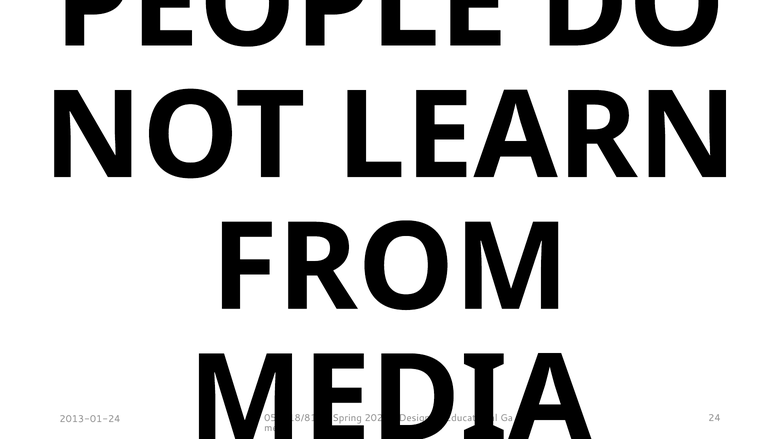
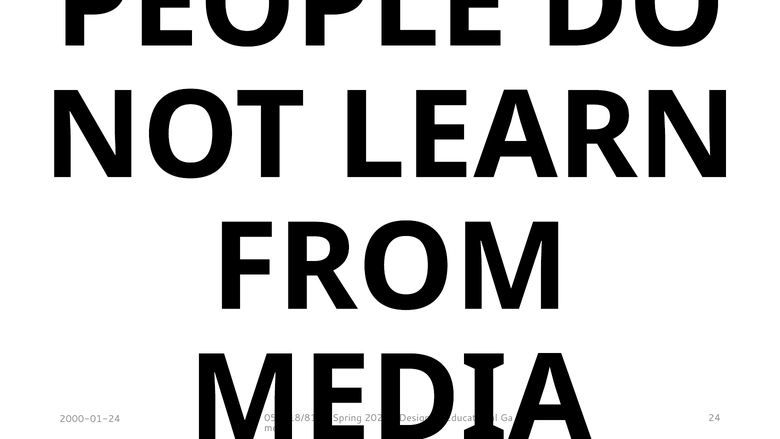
2013-01-24: 2013-01-24 -> 2000-01-24
